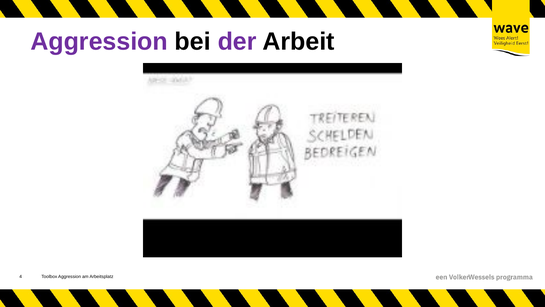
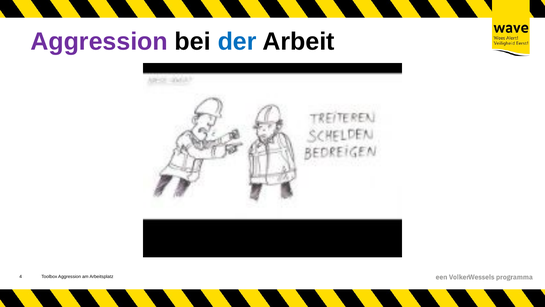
der colour: purple -> blue
